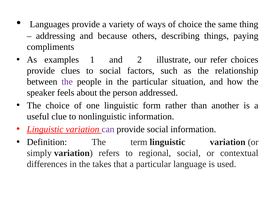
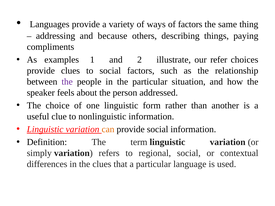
of choice: choice -> factors
can colour: purple -> orange
the takes: takes -> clues
